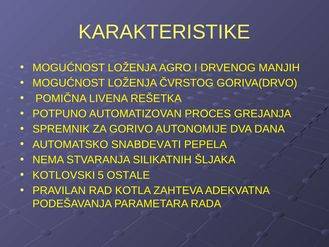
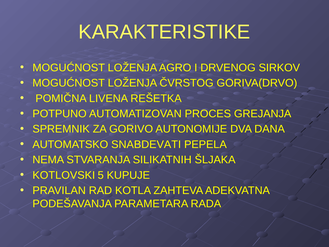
MANJIH: MANJIH -> SIRKOV
OSTALE: OSTALE -> KUPUJE
